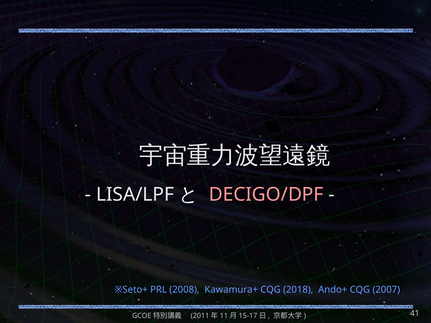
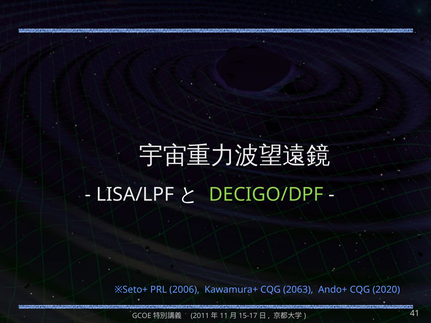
DECIGO/DPF colour: pink -> light green
2008: 2008 -> 2006
2018: 2018 -> 2063
2007: 2007 -> 2020
